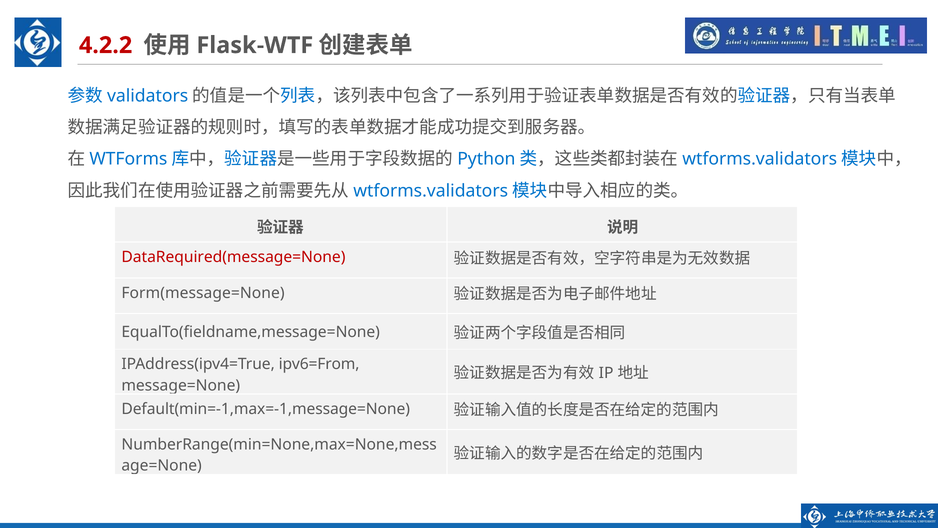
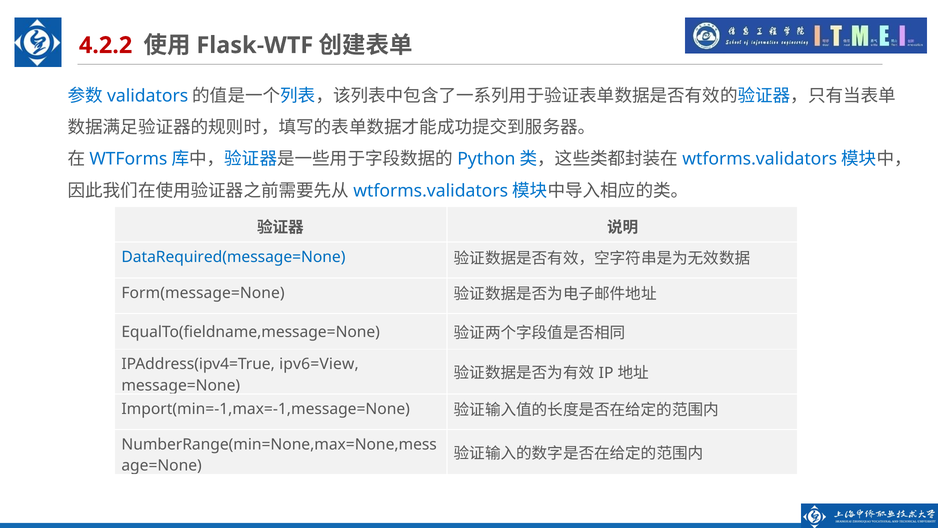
DataRequired(message=None colour: red -> blue
ipv6=From: ipv6=From -> ipv6=View
Default(min=-1,max=-1,message=None: Default(min=-1,max=-1,message=None -> Import(min=-1,max=-1,message=None
